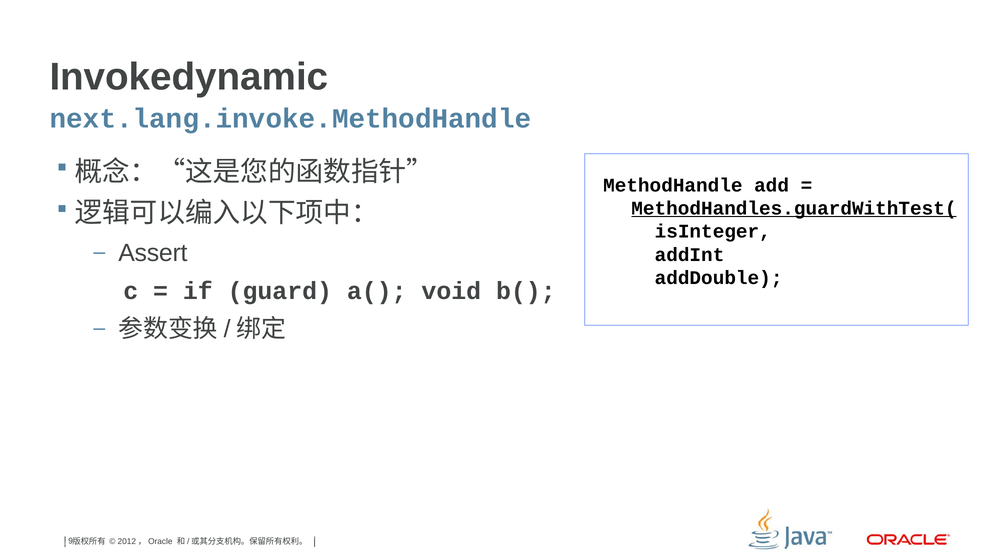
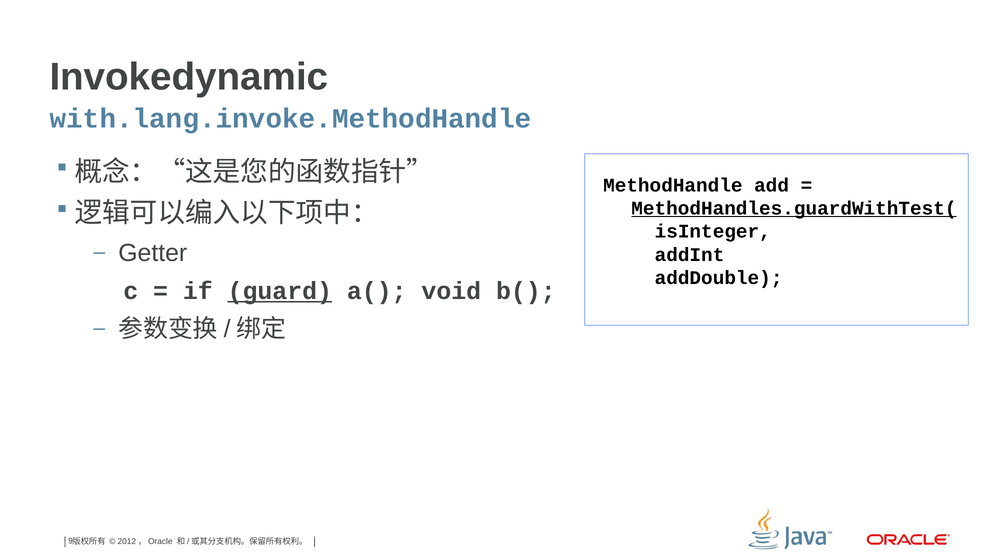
next.lang.invoke.MethodHandle: next.lang.invoke.MethodHandle -> with.lang.invoke.MethodHandle
Assert: Assert -> Getter
guard underline: none -> present
